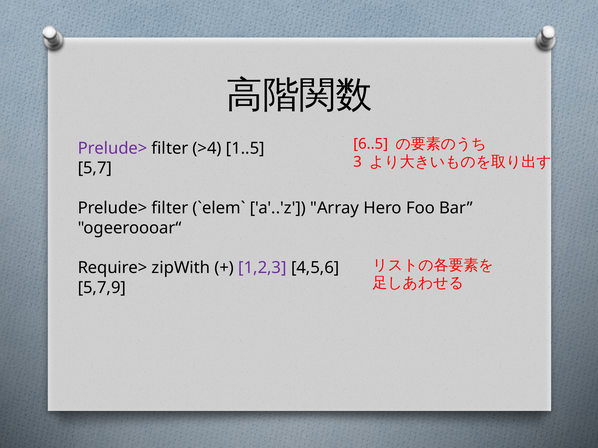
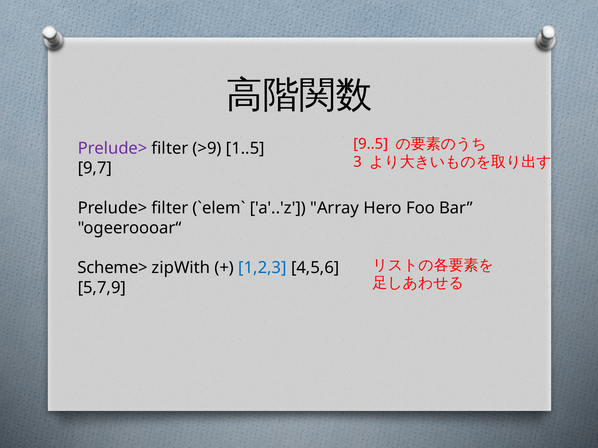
6..5: 6..5 -> 9..5
>4: >4 -> >9
5,7: 5,7 -> 9,7
Require>: Require> -> Scheme>
1,2,3 colour: purple -> blue
